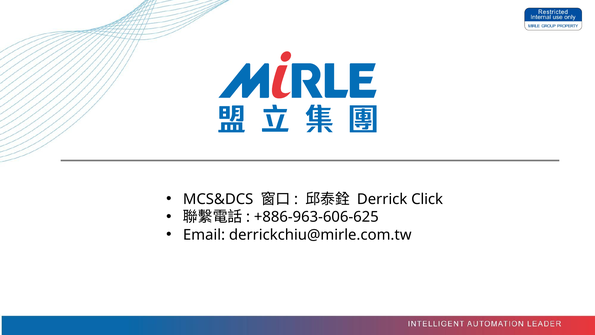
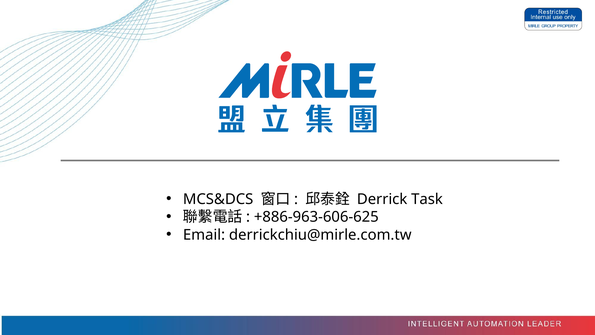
Click: Click -> Task
